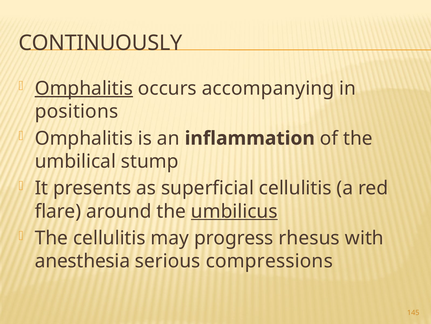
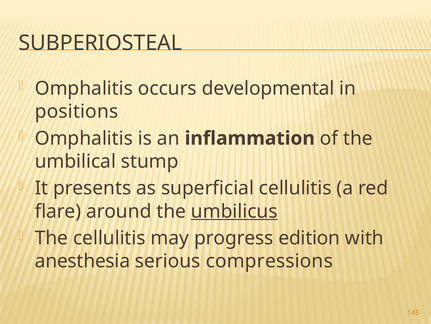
CONTINUOUSLY: CONTINUOUSLY -> SUBPERIOSTEAL
Omphalitis at (84, 88) underline: present -> none
accompanying: accompanying -> developmental
rhesus: rhesus -> edition
